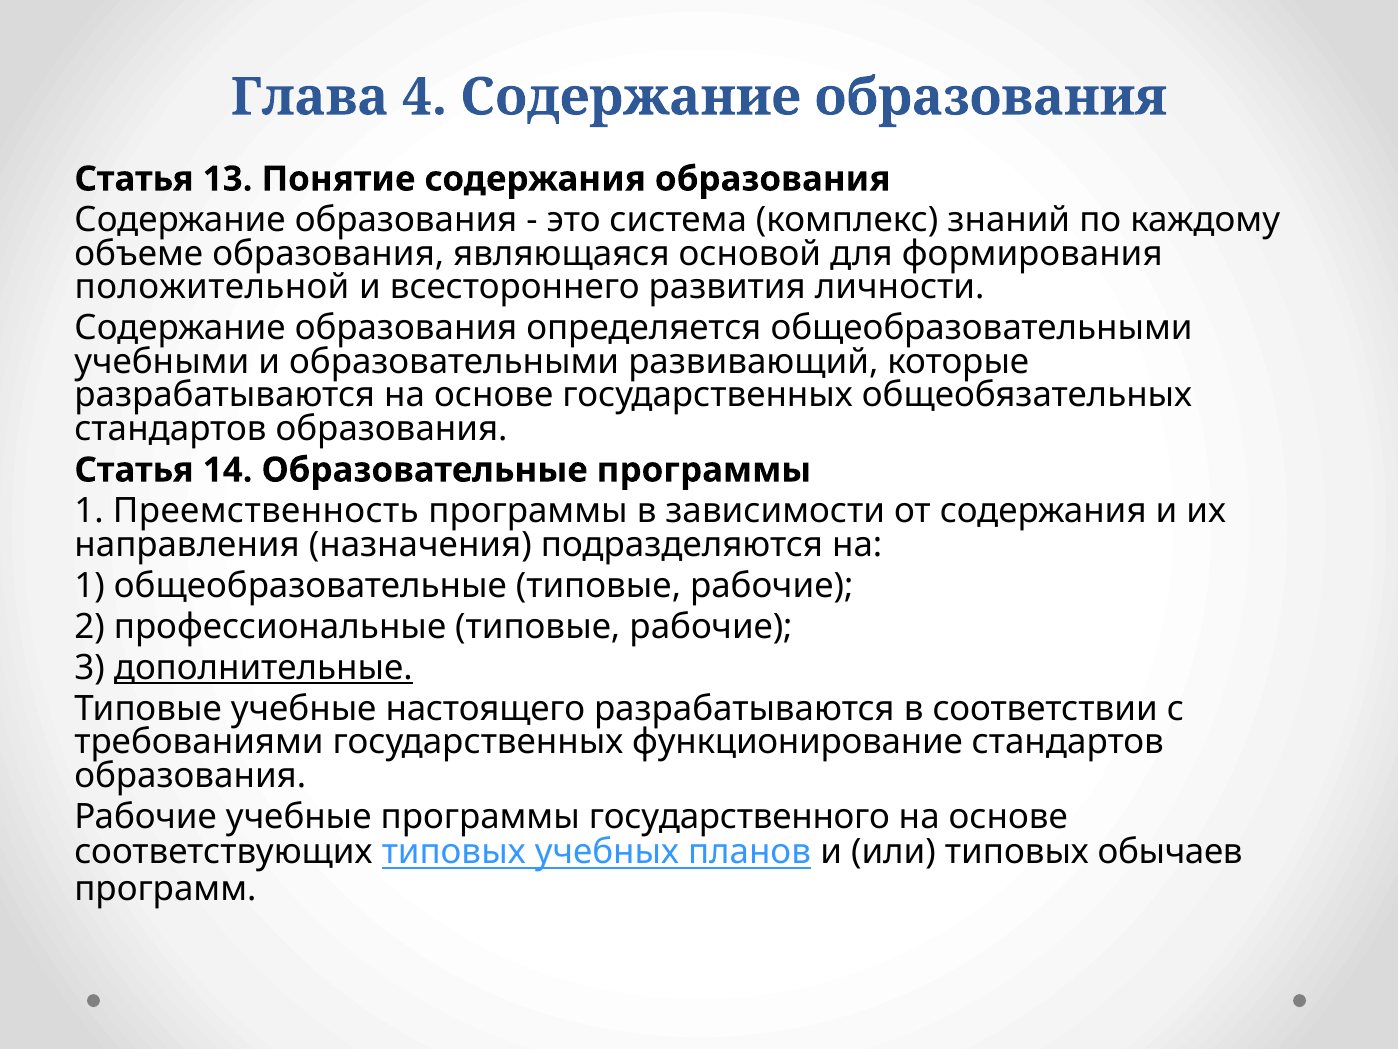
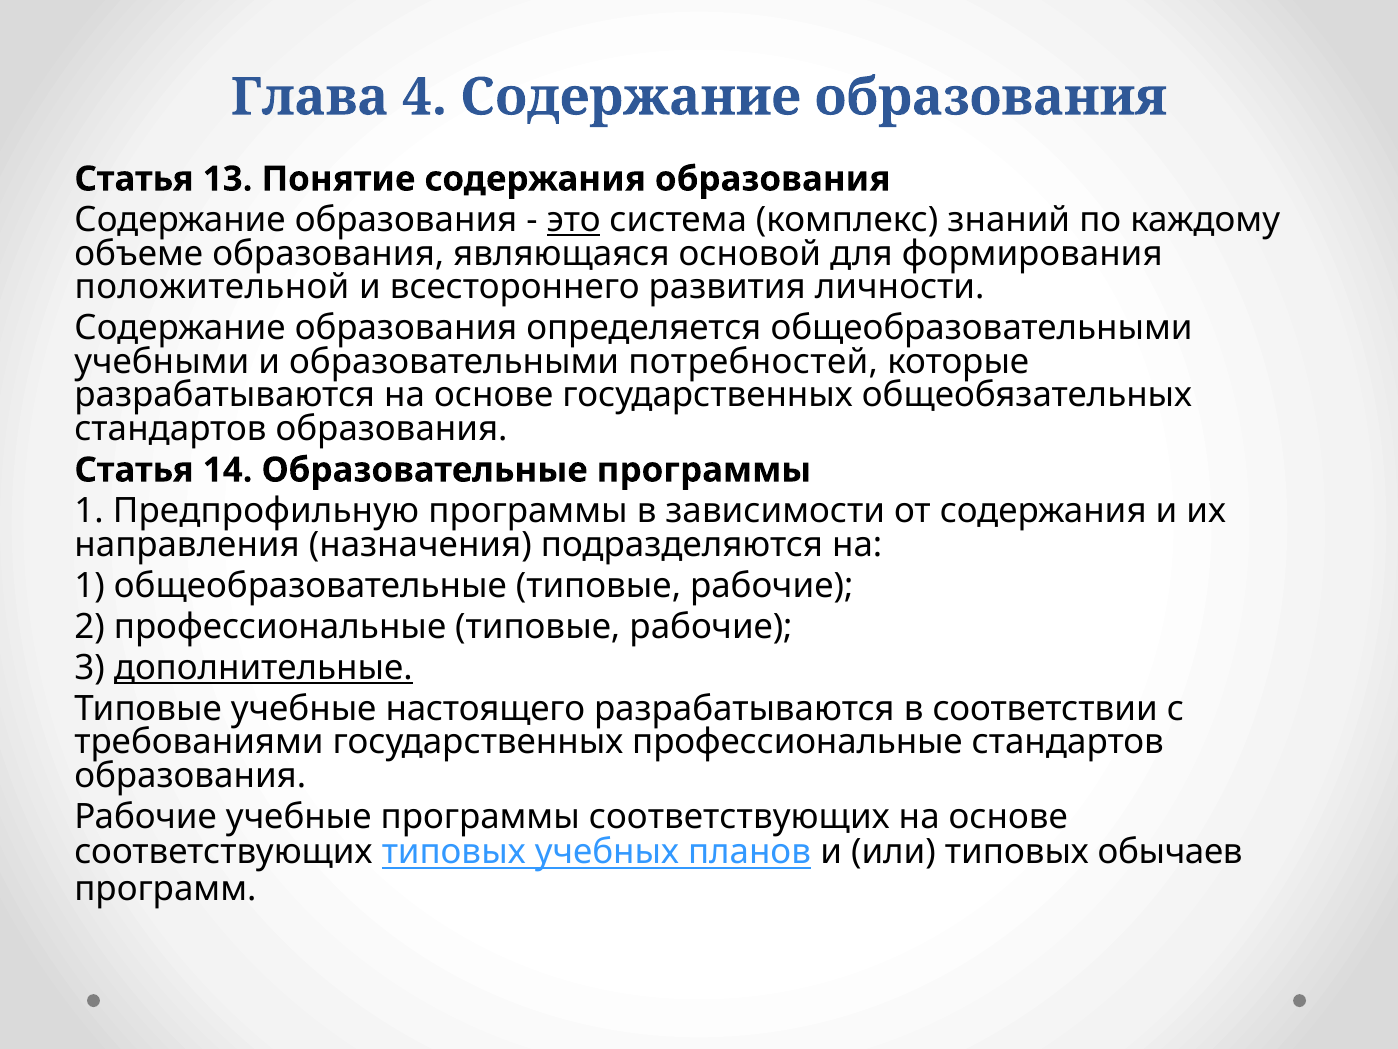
это underline: none -> present
развивающий: развивающий -> потребностей
Преемственность: Преемственность -> Предпрофильную
государственных функционирование: функционирование -> профессиональные
программы государственного: государственного -> соответствующих
